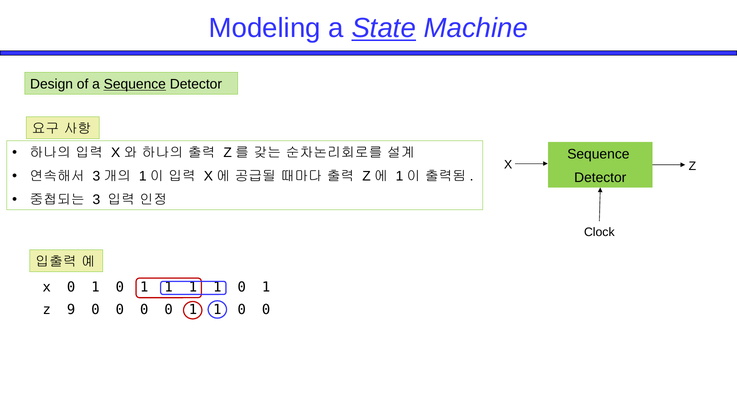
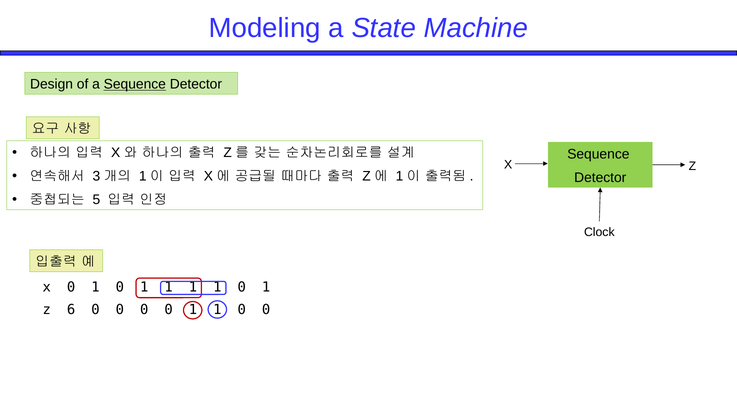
State underline: present -> none
3: 3 -> 5
9: 9 -> 6
